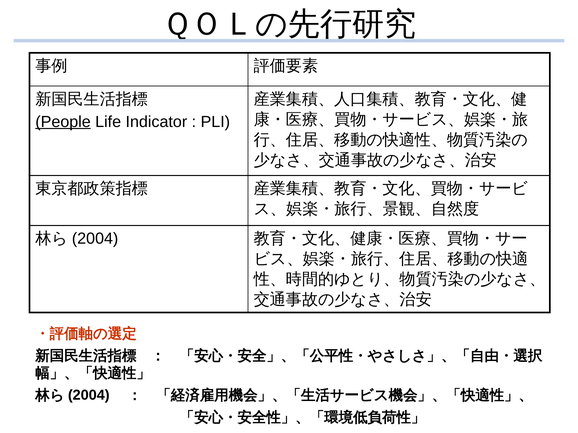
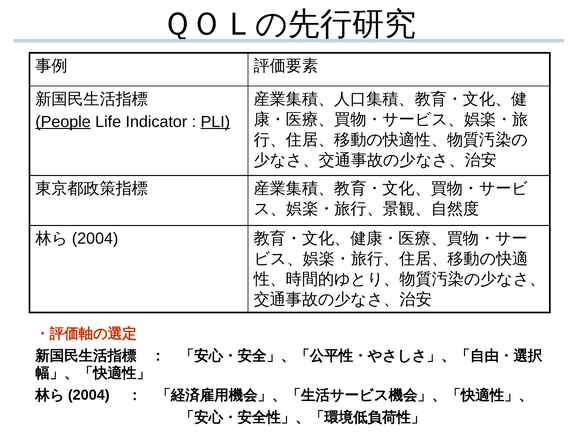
PLI underline: none -> present
